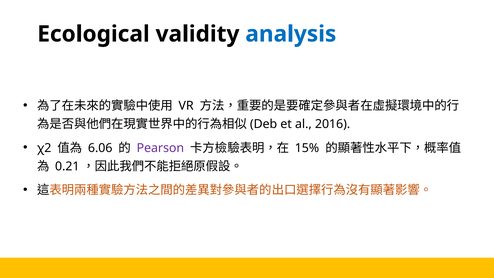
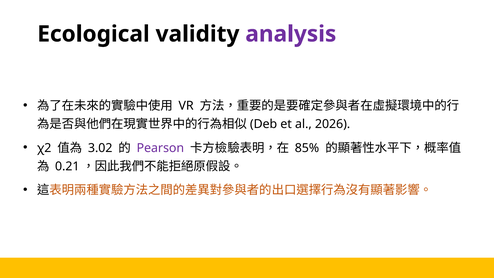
analysis colour: blue -> purple
2016: 2016 -> 2026
6.06: 6.06 -> 3.02
15%: 15% -> 85%
